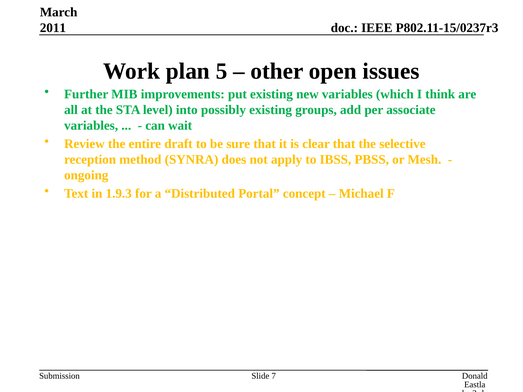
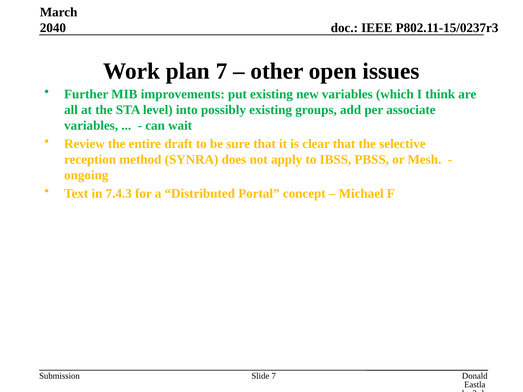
2011: 2011 -> 2040
plan 5: 5 -> 7
1.9.3: 1.9.3 -> 7.4.3
